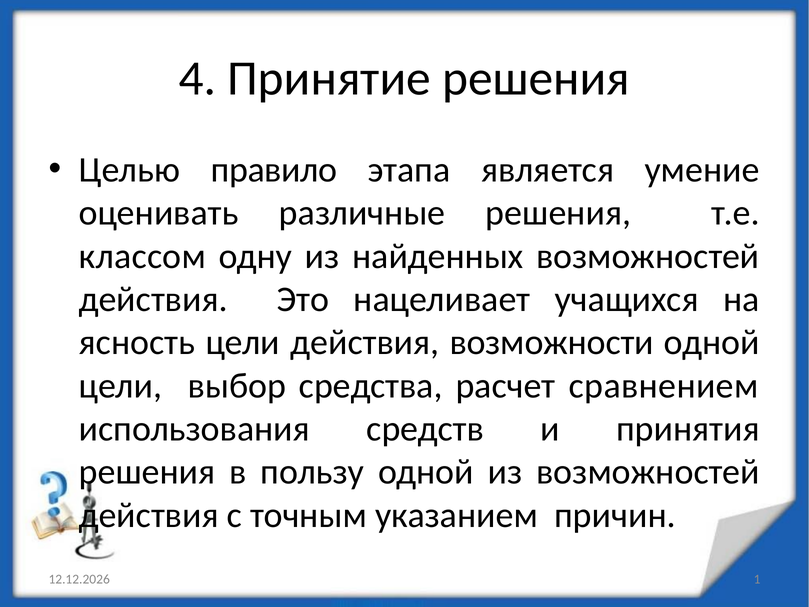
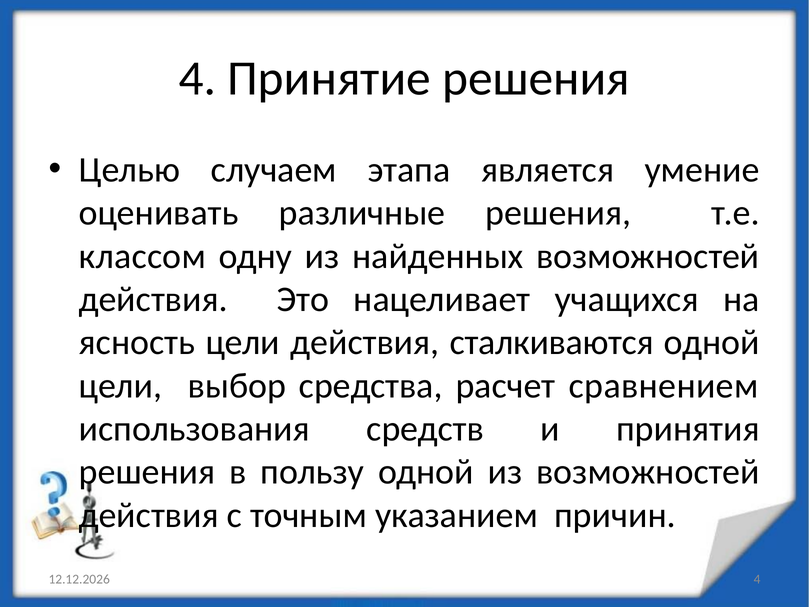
правило: правило -> случаем
возможности: возможности -> сталкиваются
1 at (757, 579): 1 -> 4
